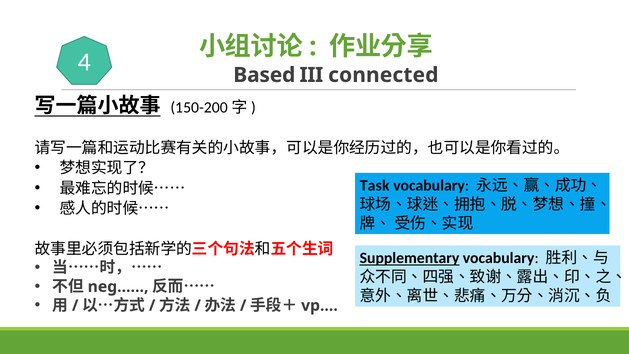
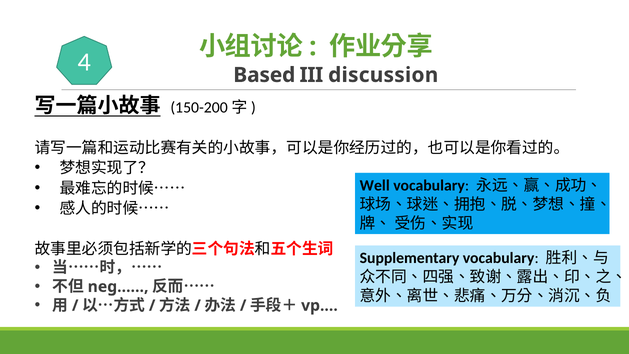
connected: connected -> discussion
Task: Task -> Well
Supplementary underline: present -> none
